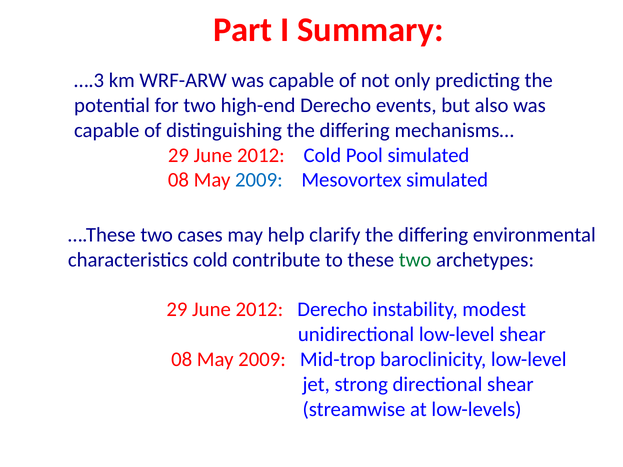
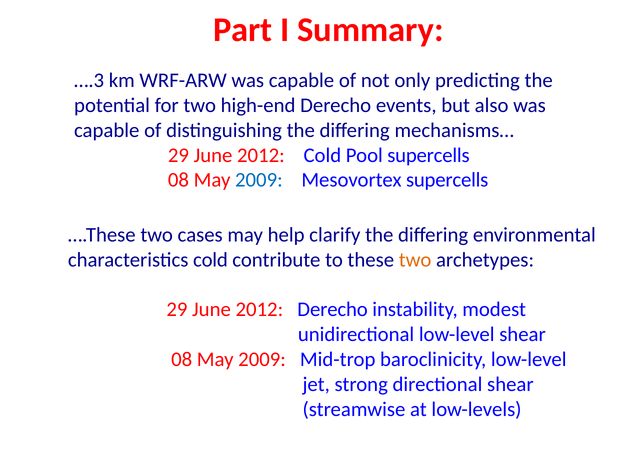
Pool simulated: simulated -> supercells
Mesovortex simulated: simulated -> supercells
two at (415, 260) colour: green -> orange
